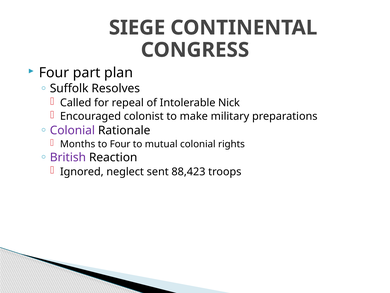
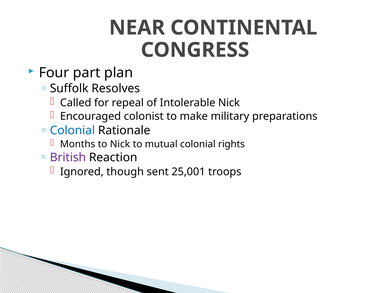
SIEGE: SIEGE -> NEAR
Colonial at (72, 130) colour: purple -> blue
to Four: Four -> Nick
neglect: neglect -> though
88,423: 88,423 -> 25,001
